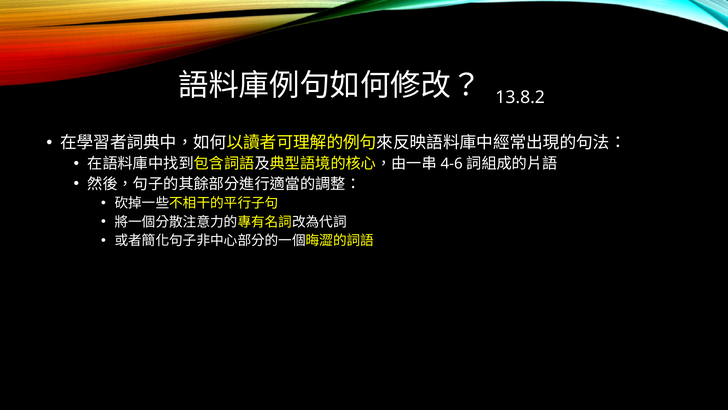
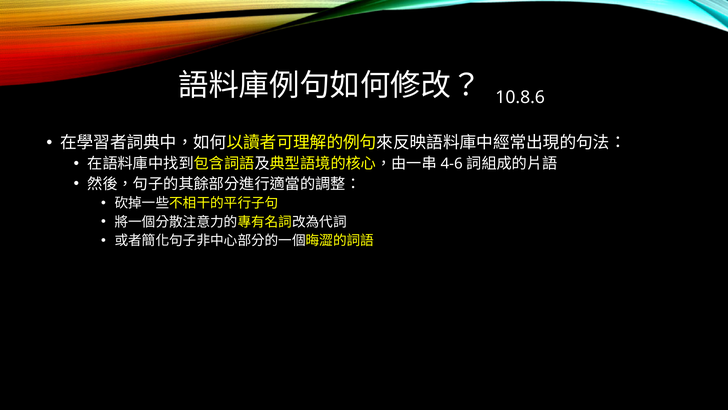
13.8.2: 13.8.2 -> 10.8.6
